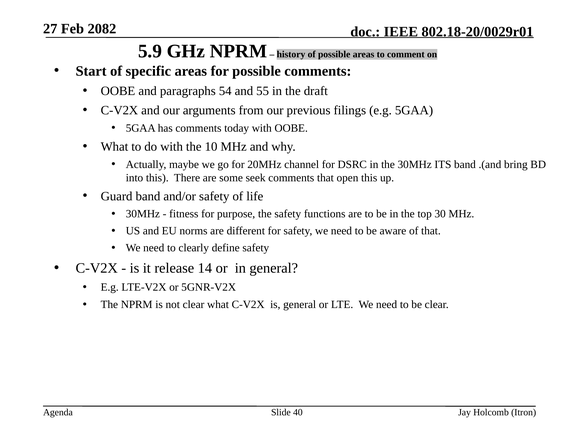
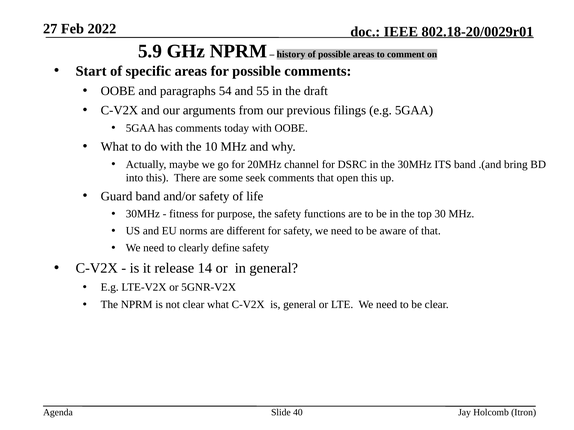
2082: 2082 -> 2022
